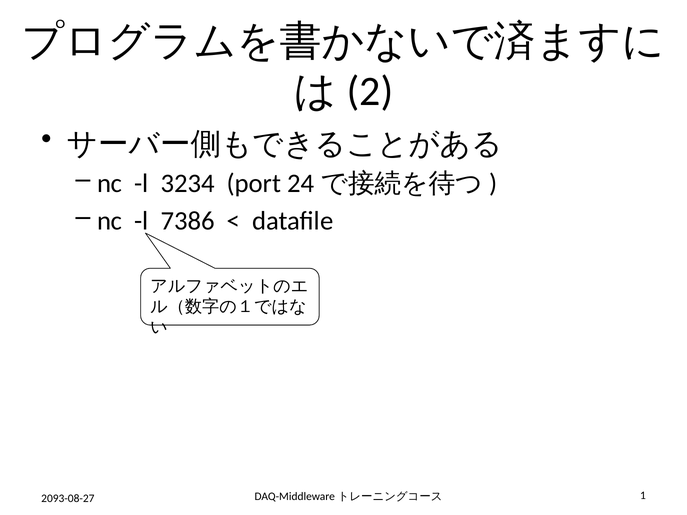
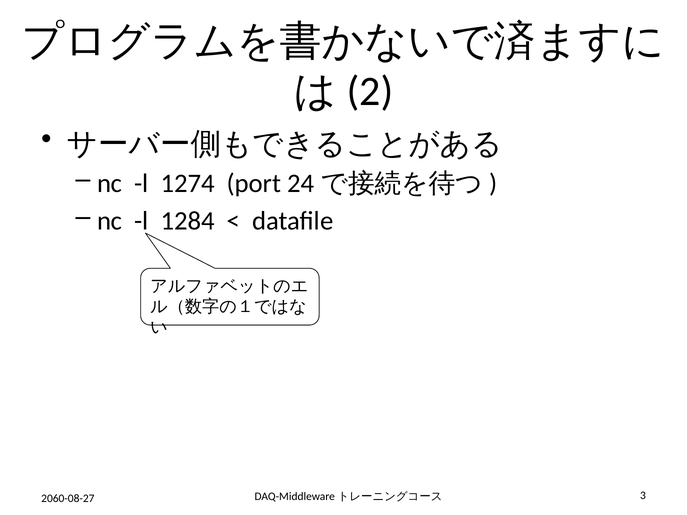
3234: 3234 -> 1274
7386: 7386 -> 1284
2093-08-27: 2093-08-27 -> 2060-08-27
1: 1 -> 3
